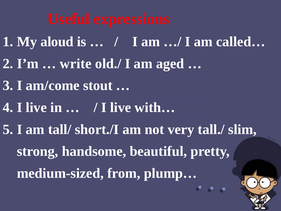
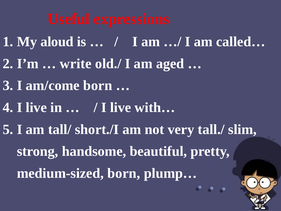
am/come stout: stout -> born
medium-sized from: from -> born
